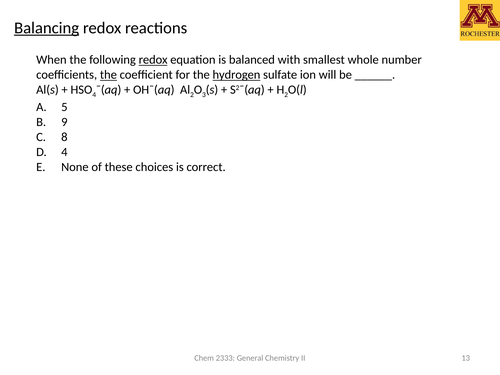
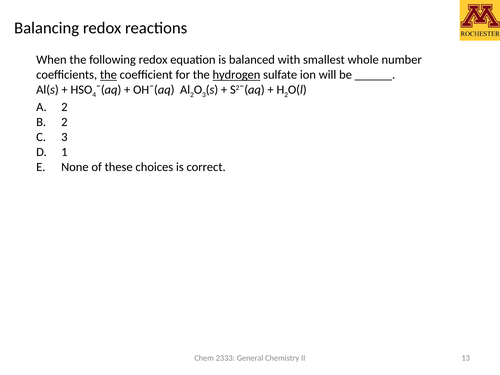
Balancing underline: present -> none
redox at (153, 60) underline: present -> none
A 5: 5 -> 2
B 9: 9 -> 2
C 8: 8 -> 3
D 4: 4 -> 1
